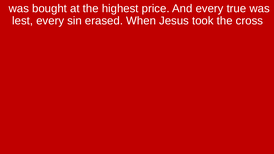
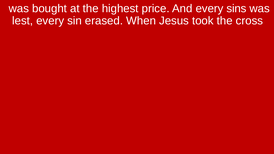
true: true -> sins
